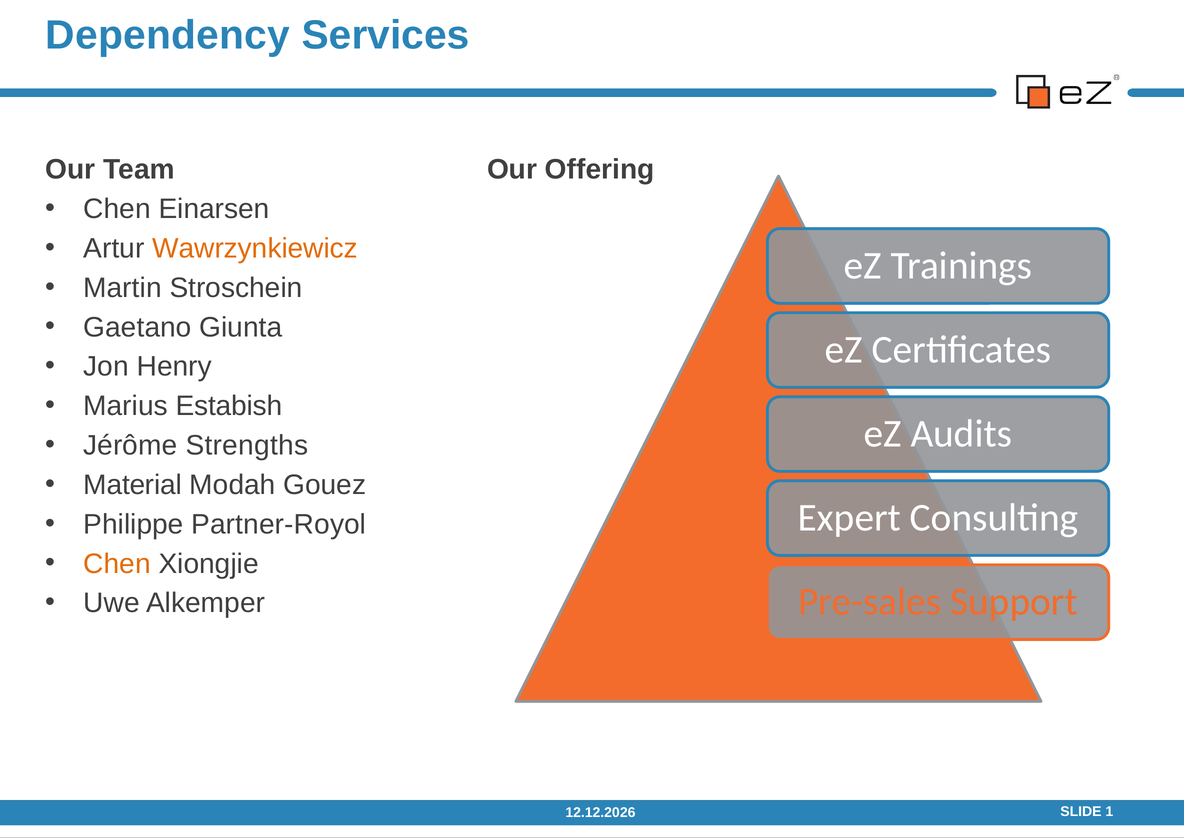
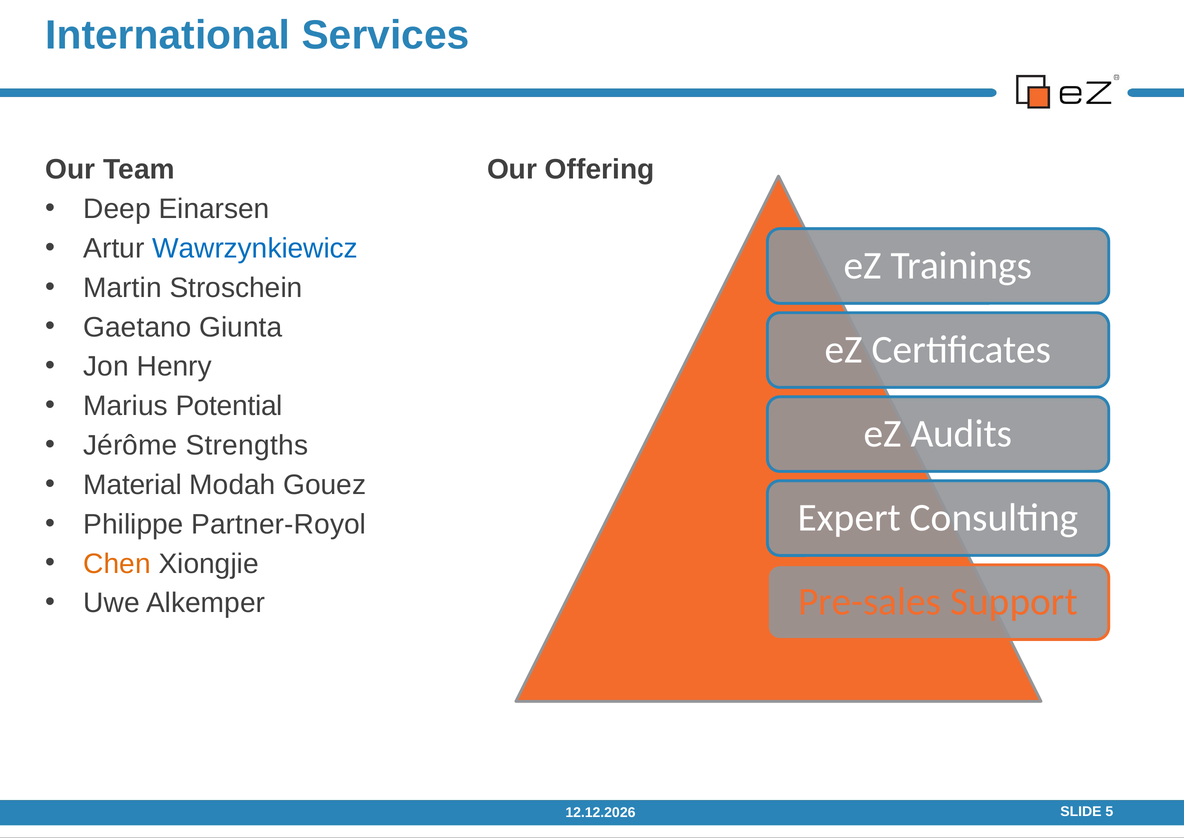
Dependency: Dependency -> International
Chen at (117, 209): Chen -> Deep
Wawrzynkiewicz colour: orange -> blue
Estabish: Estabish -> Potential
1: 1 -> 5
